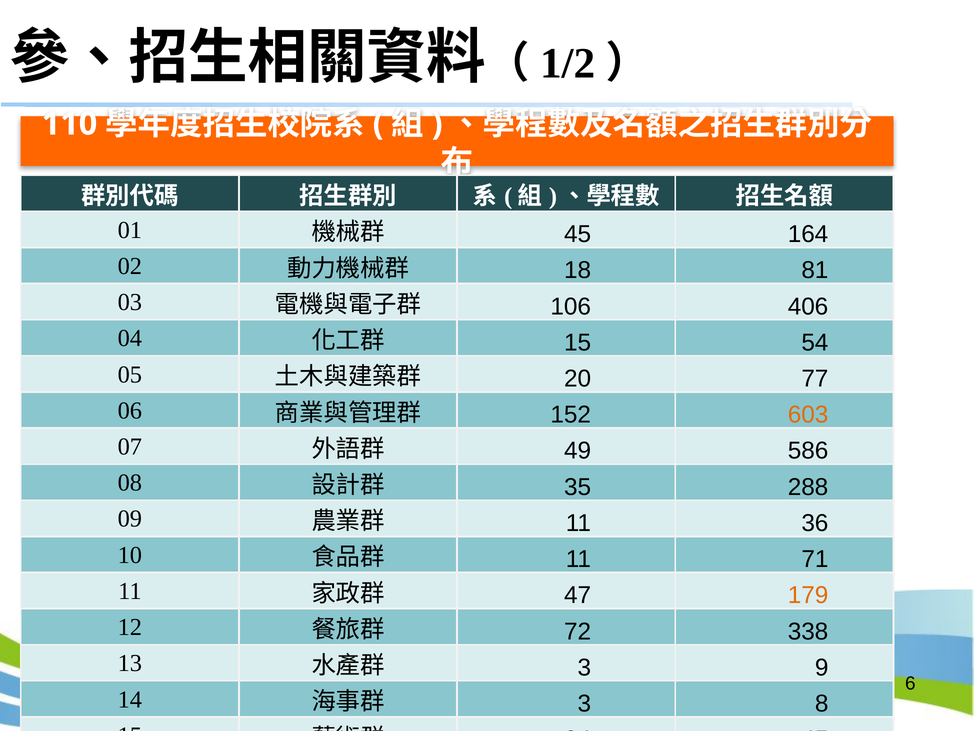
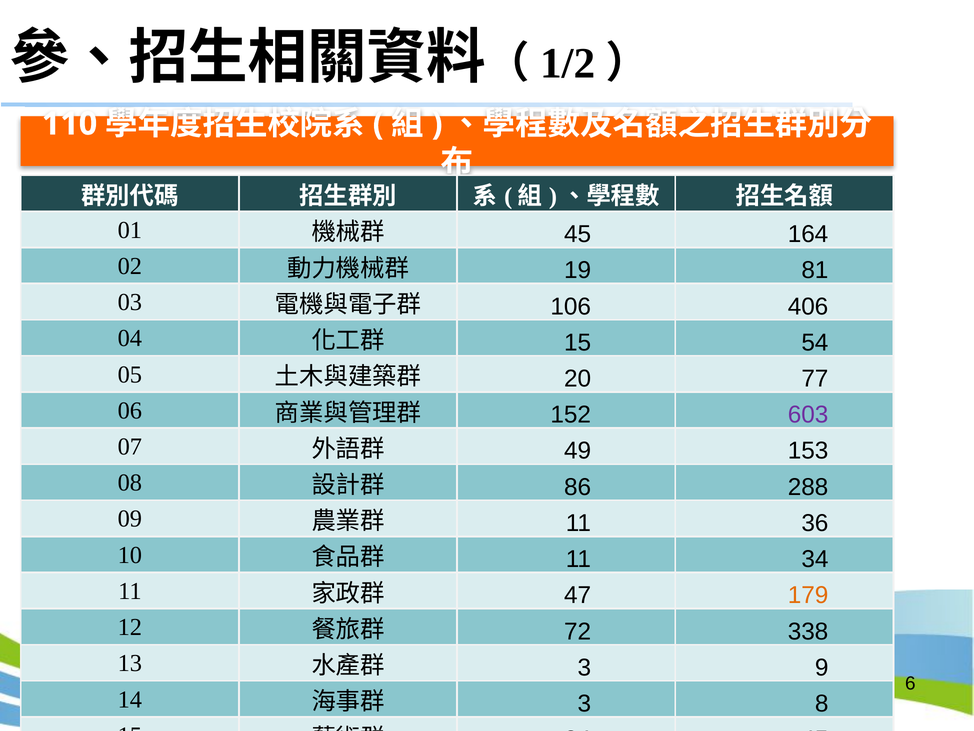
18: 18 -> 19
603 colour: orange -> purple
586: 586 -> 153
35: 35 -> 86
71: 71 -> 34
